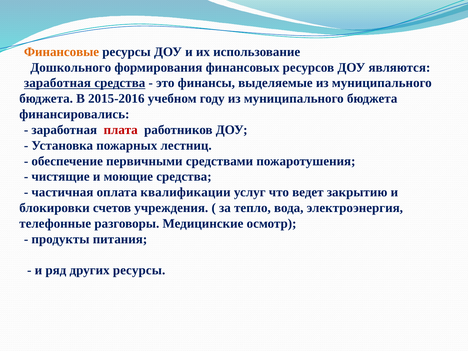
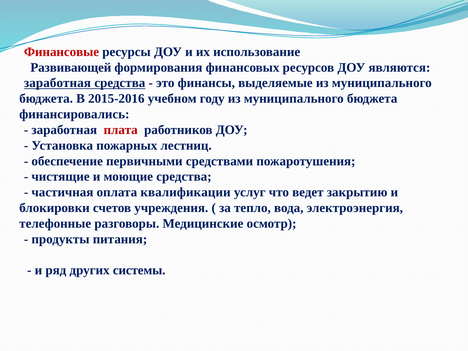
Финансовые colour: orange -> red
Дошкольного: Дошкольного -> Развивающей
других ресурсы: ресурсы -> системы
